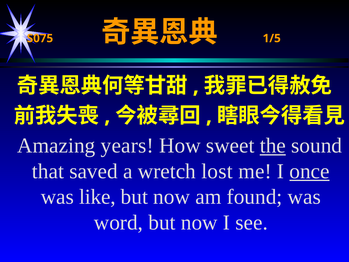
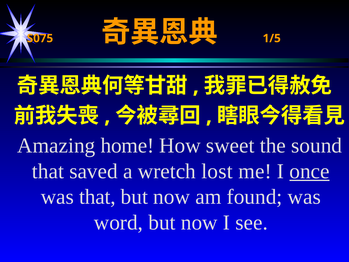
years: years -> home
the underline: present -> none
was like: like -> that
